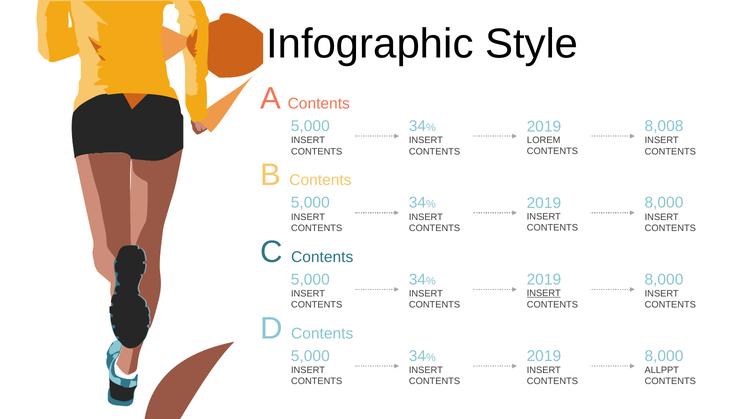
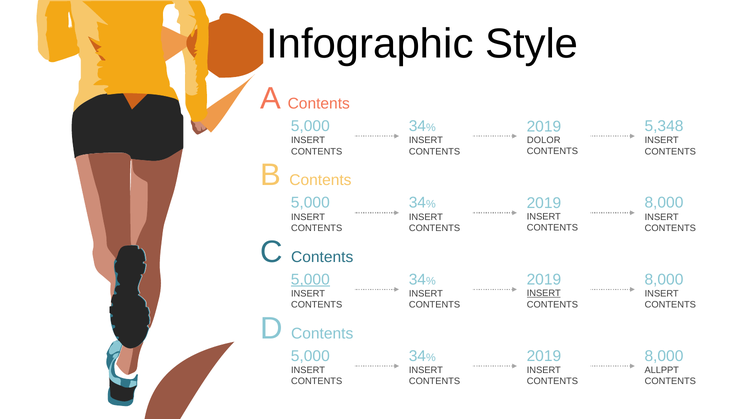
8,008: 8,008 -> 5,348
LOREM: LOREM -> DOLOR
5,000 at (310, 280) underline: none -> present
